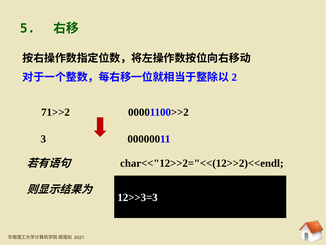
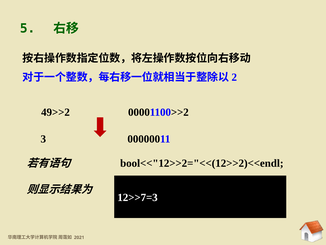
71>>2: 71>>2 -> 49>>2
char<<"12>>2="<<(12>>2)<<endl: char<<"12>>2="<<(12>>2)<<endl -> bool<<"12>>2="<<(12>>2)<<endl
12>>3=3: 12>>3=3 -> 12>>7=3
